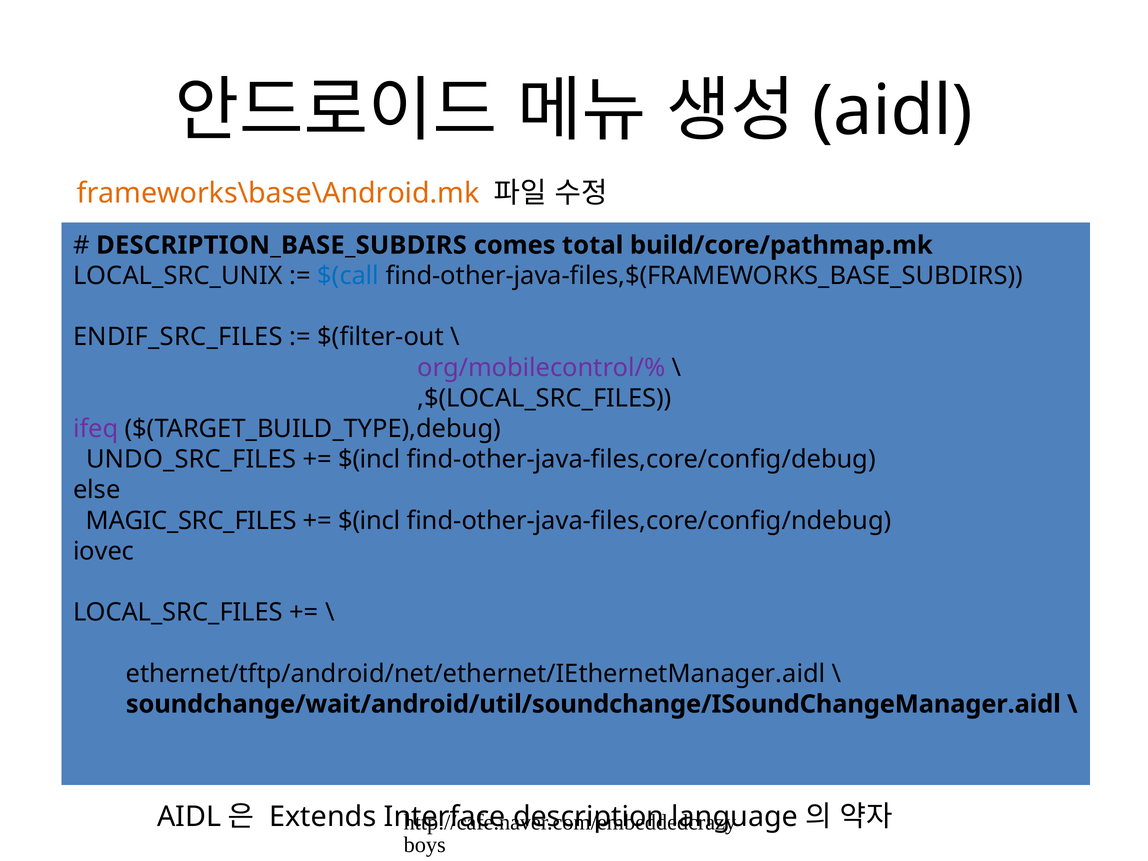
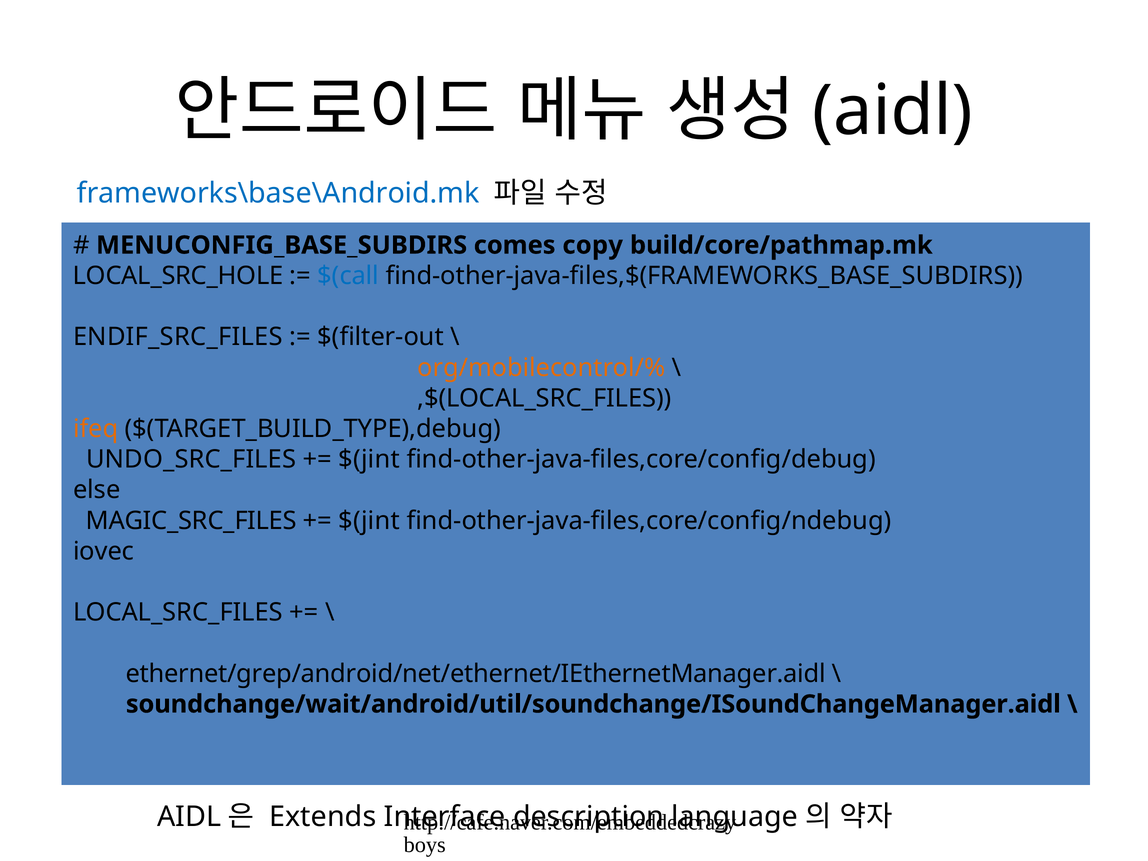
frameworks\base\Android.mk colour: orange -> blue
DESCRIPTION_BASE_SUBDIRS: DESCRIPTION_BASE_SUBDIRS -> MENUCONFIG_BASE_SUBDIRS
total: total -> copy
LOCAL_SRC_UNIX: LOCAL_SRC_UNIX -> LOCAL_SRC_HOLE
org/mobilecontrol/% colour: purple -> orange
ifeq colour: purple -> orange
$(incl at (369, 459): $(incl -> $(jint
$(incl at (369, 521): $(incl -> $(jint
ethernet/tftp/android/net/ethernet/IEthernetManager.aidl: ethernet/tftp/android/net/ethernet/IEthernetManager.aidl -> ethernet/grep/android/net/ethernet/IEthernetManager.aidl
